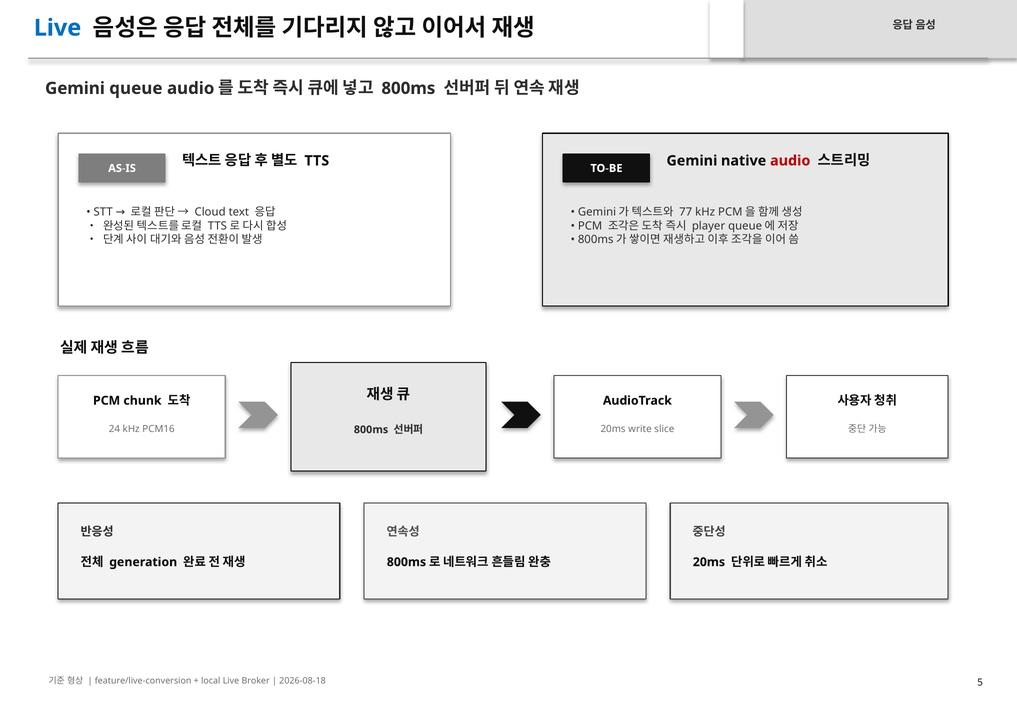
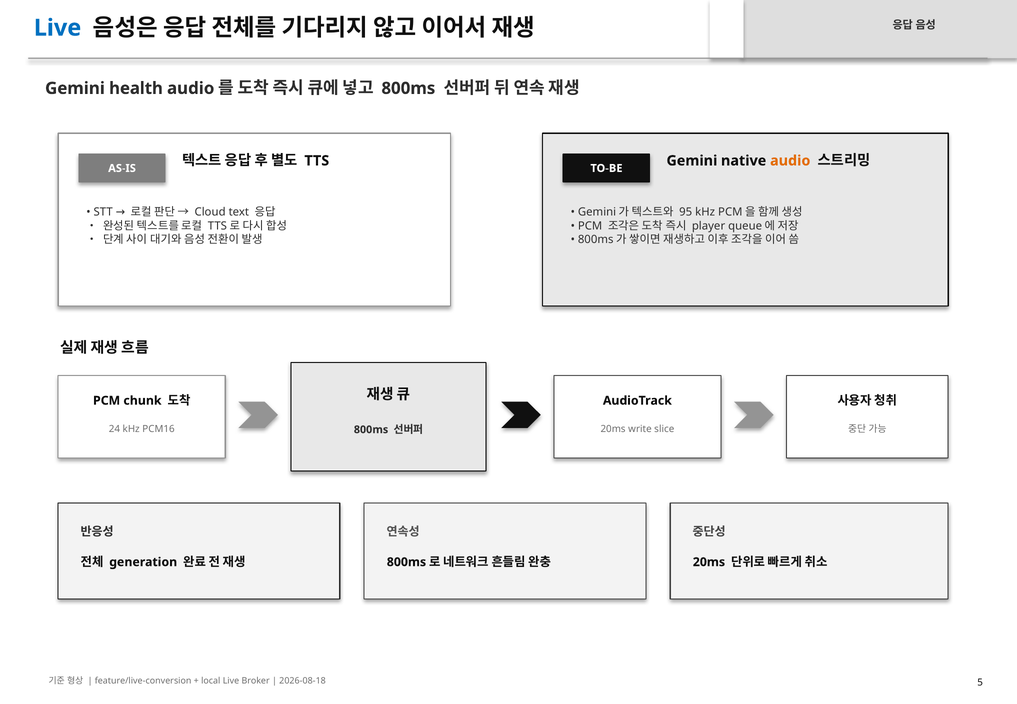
queue: queue -> health
audio at (790, 161) colour: red -> orange
77: 77 -> 95
